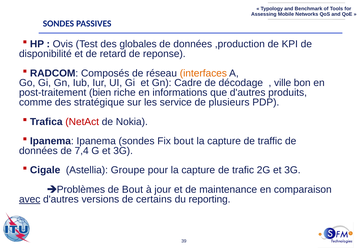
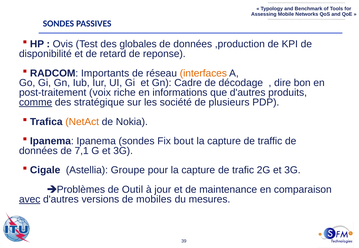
Composés: Composés -> Importants
ville: ville -> dire
bien: bien -> voix
comme underline: none -> present
service: service -> société
NetAct colour: red -> orange
7,4: 7,4 -> 7,1
de Bout: Bout -> Outil
certains: certains -> mobiles
reporting: reporting -> mesures
